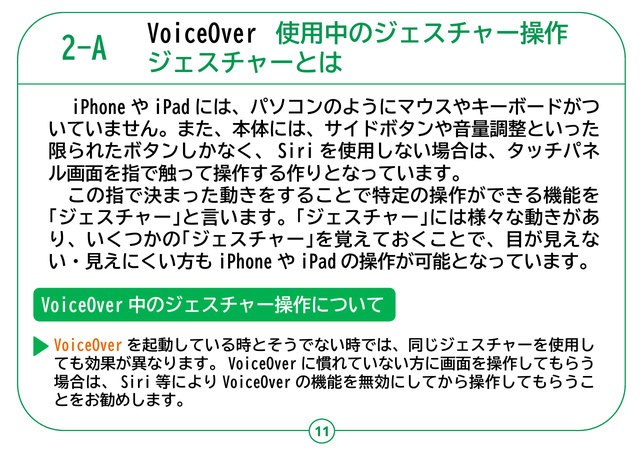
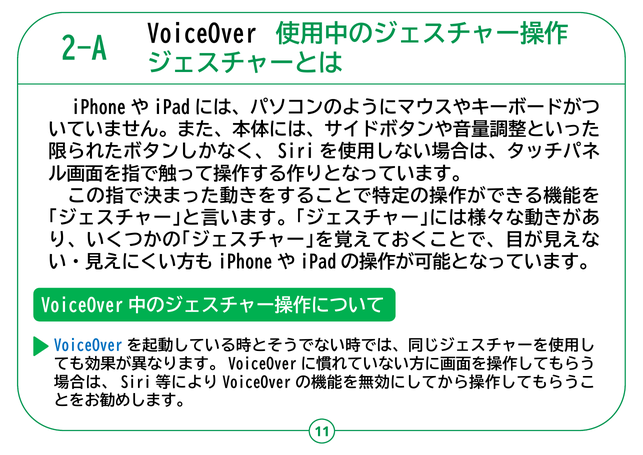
VoiceOver at (88, 346) colour: orange -> blue
